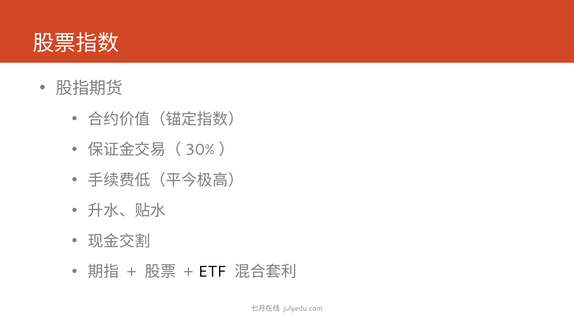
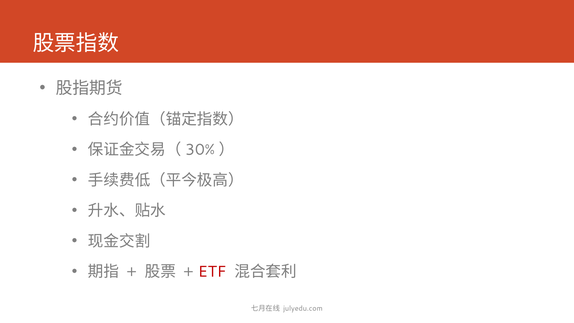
ETF colour: black -> red
